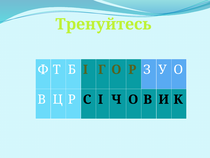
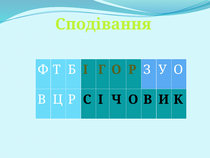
Тренуйтесь: Тренуйтесь -> Сподівання
